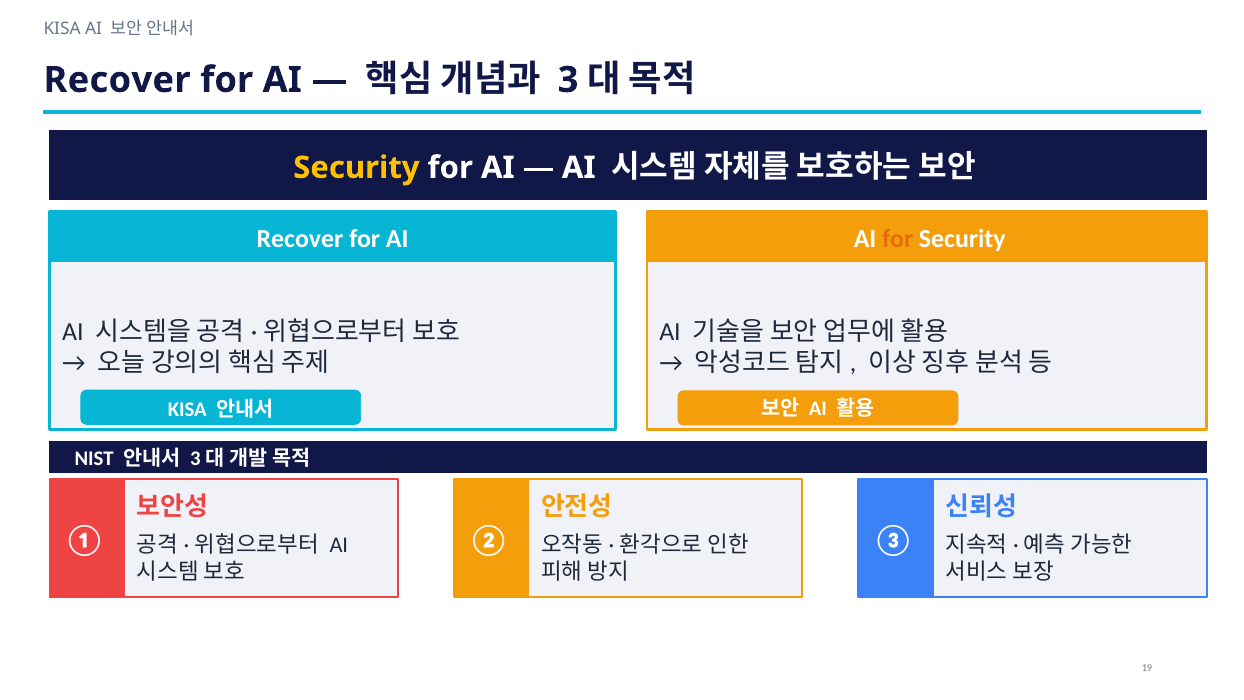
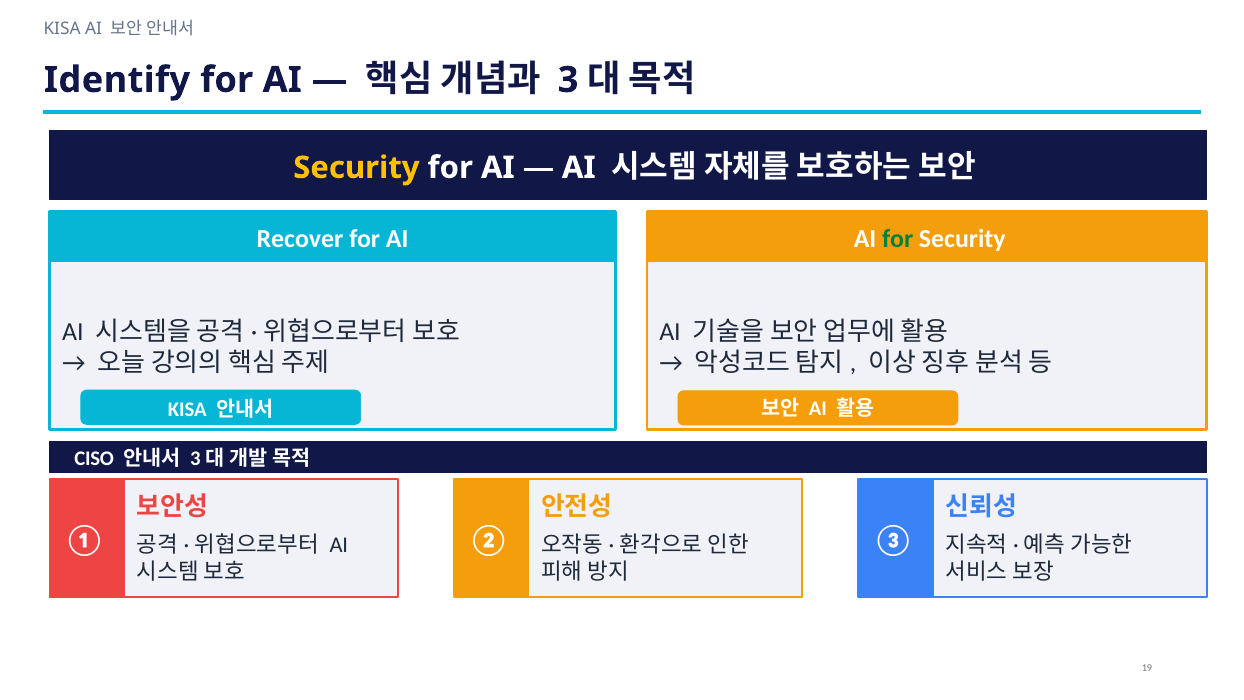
Recover at (117, 80): Recover -> Identify
for at (898, 238) colour: orange -> green
NIST: NIST -> CISO
